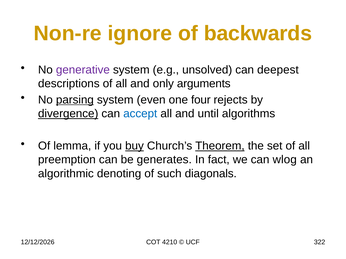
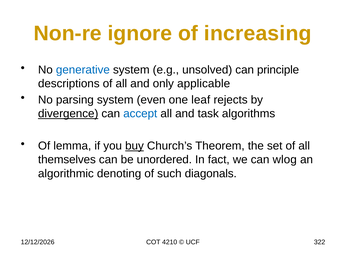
backwards: backwards -> increasing
generative colour: purple -> blue
deepest: deepest -> principle
arguments: arguments -> applicable
parsing underline: present -> none
four: four -> leaf
until: until -> task
Theorem underline: present -> none
preemption: preemption -> themselves
generates: generates -> unordered
